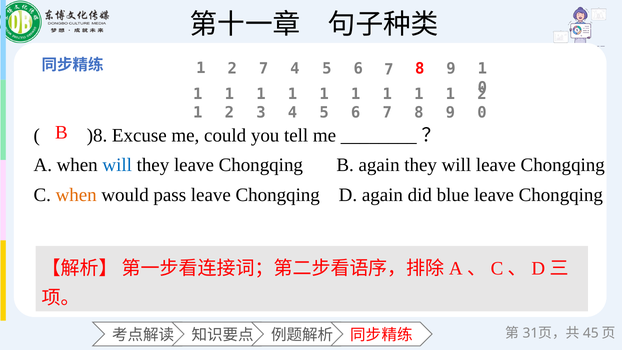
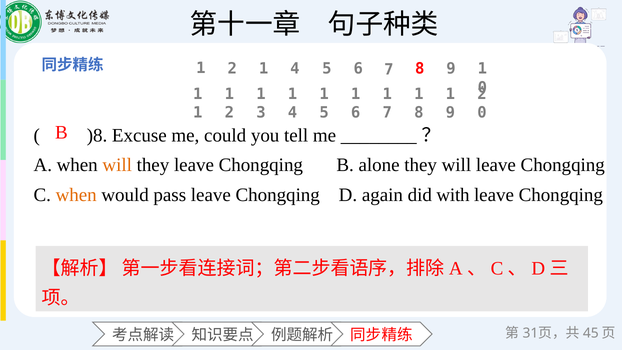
7 at (264, 69): 7 -> 1
will at (117, 165) colour: blue -> orange
B again: again -> alone
blue: blue -> with
